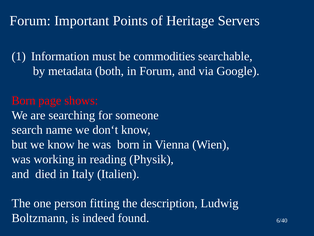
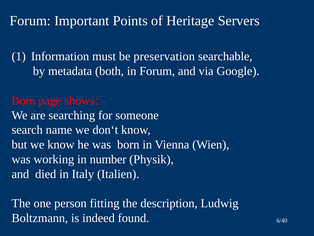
commodities: commodities -> preservation
reading: reading -> number
